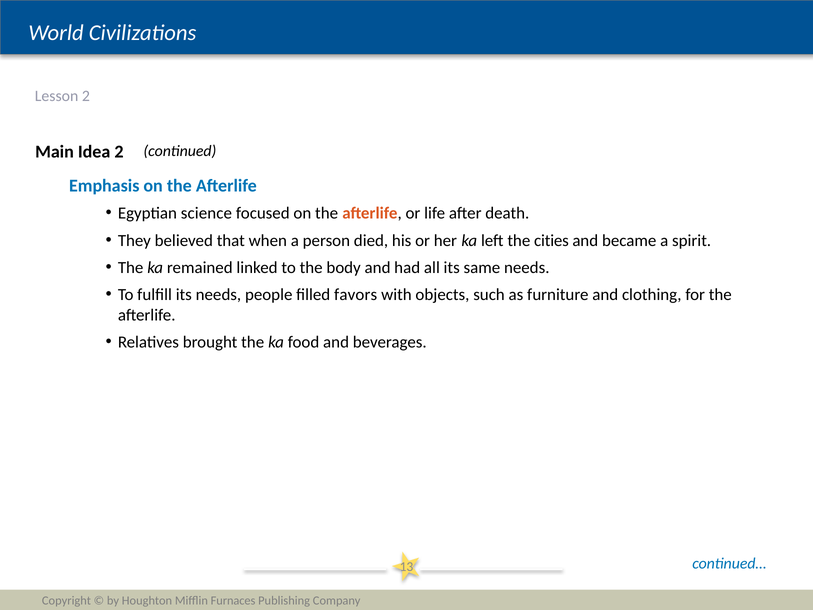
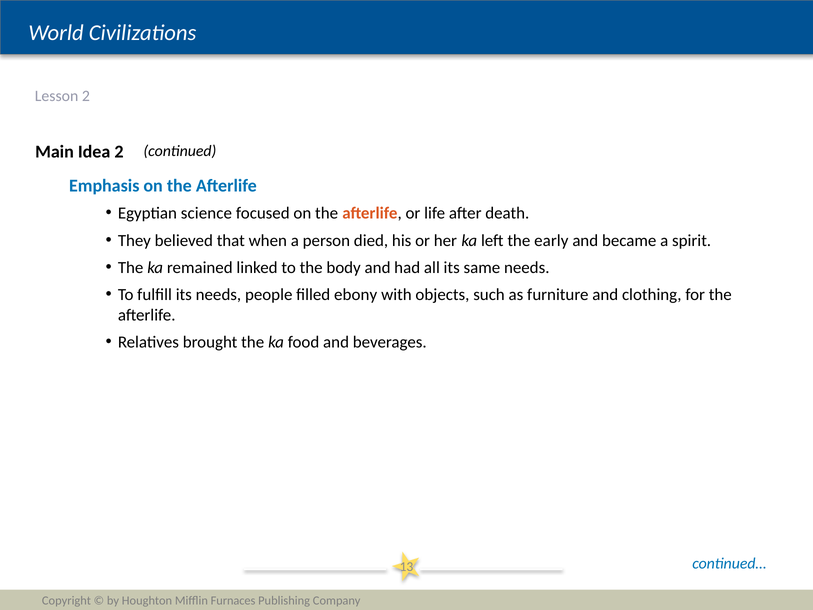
cities: cities -> early
favors: favors -> ebony
